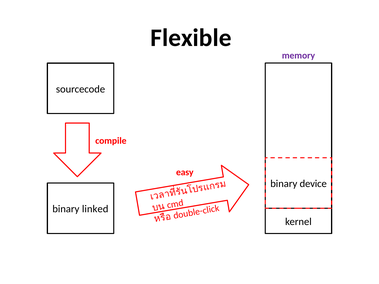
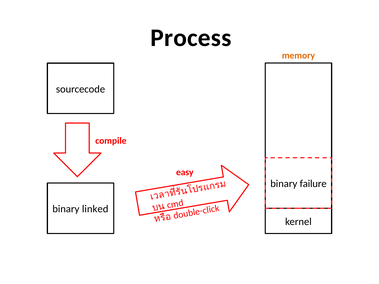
Flexible: Flexible -> Process
memory colour: purple -> orange
device: device -> failure
